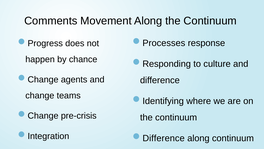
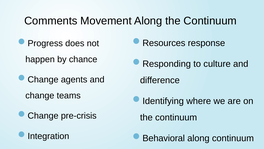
Processes: Processes -> Resources
Difference at (164, 138): Difference -> Behavioral
